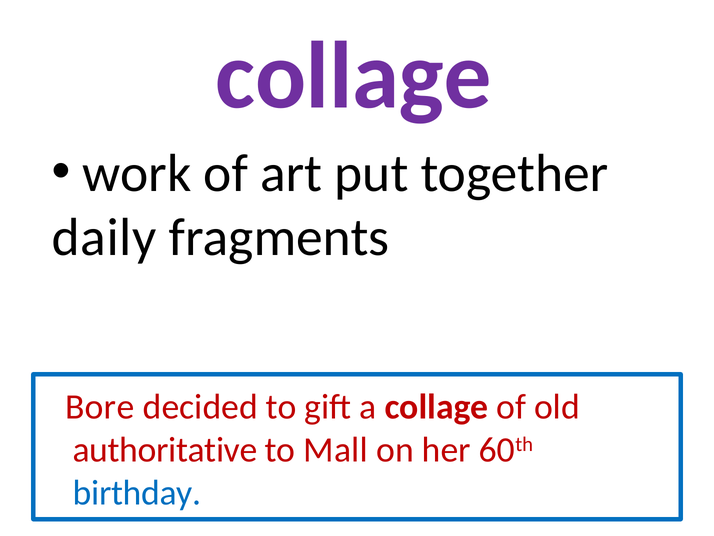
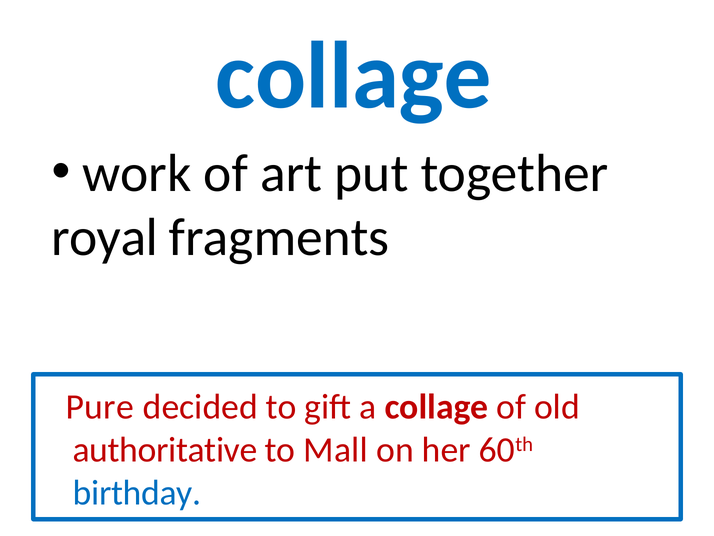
collage at (354, 76) colour: purple -> blue
daily: daily -> royal
Bore: Bore -> Pure
